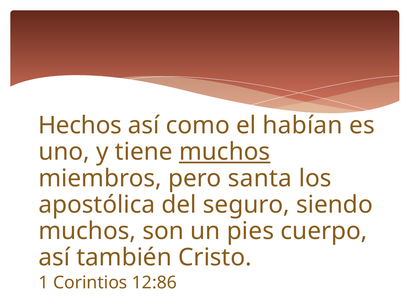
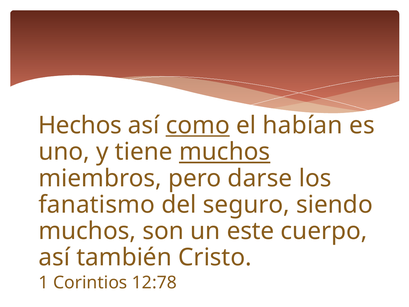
como underline: none -> present
santa: santa -> darse
apostólica: apostólica -> fanatismo
pies: pies -> este
12:86: 12:86 -> 12:78
